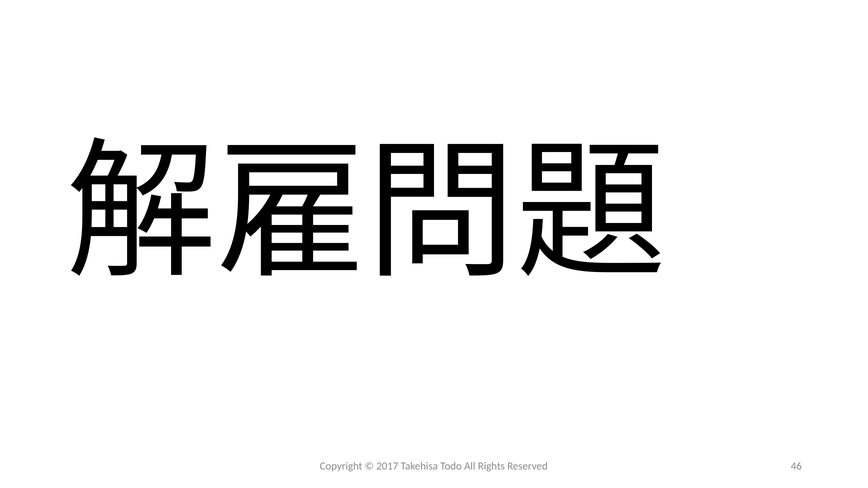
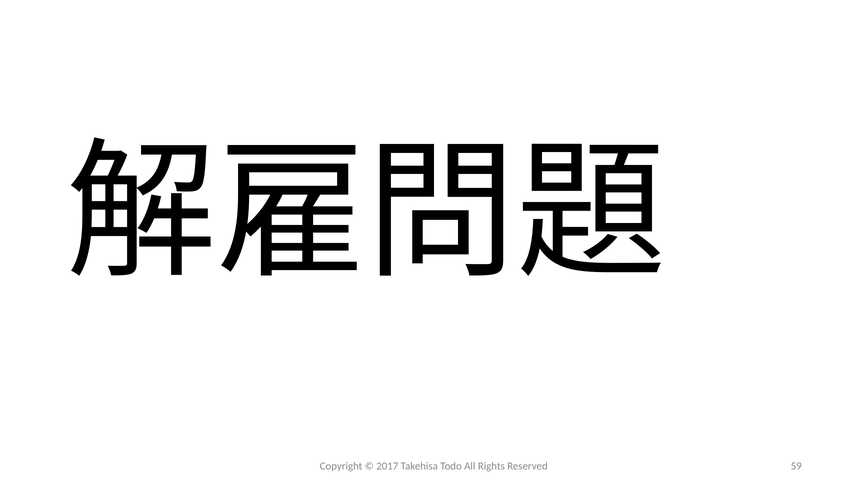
46: 46 -> 59
